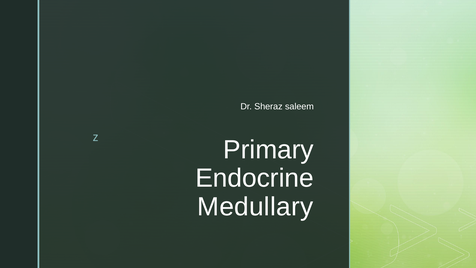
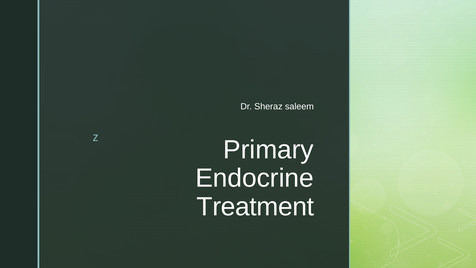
Medullary: Medullary -> Treatment
